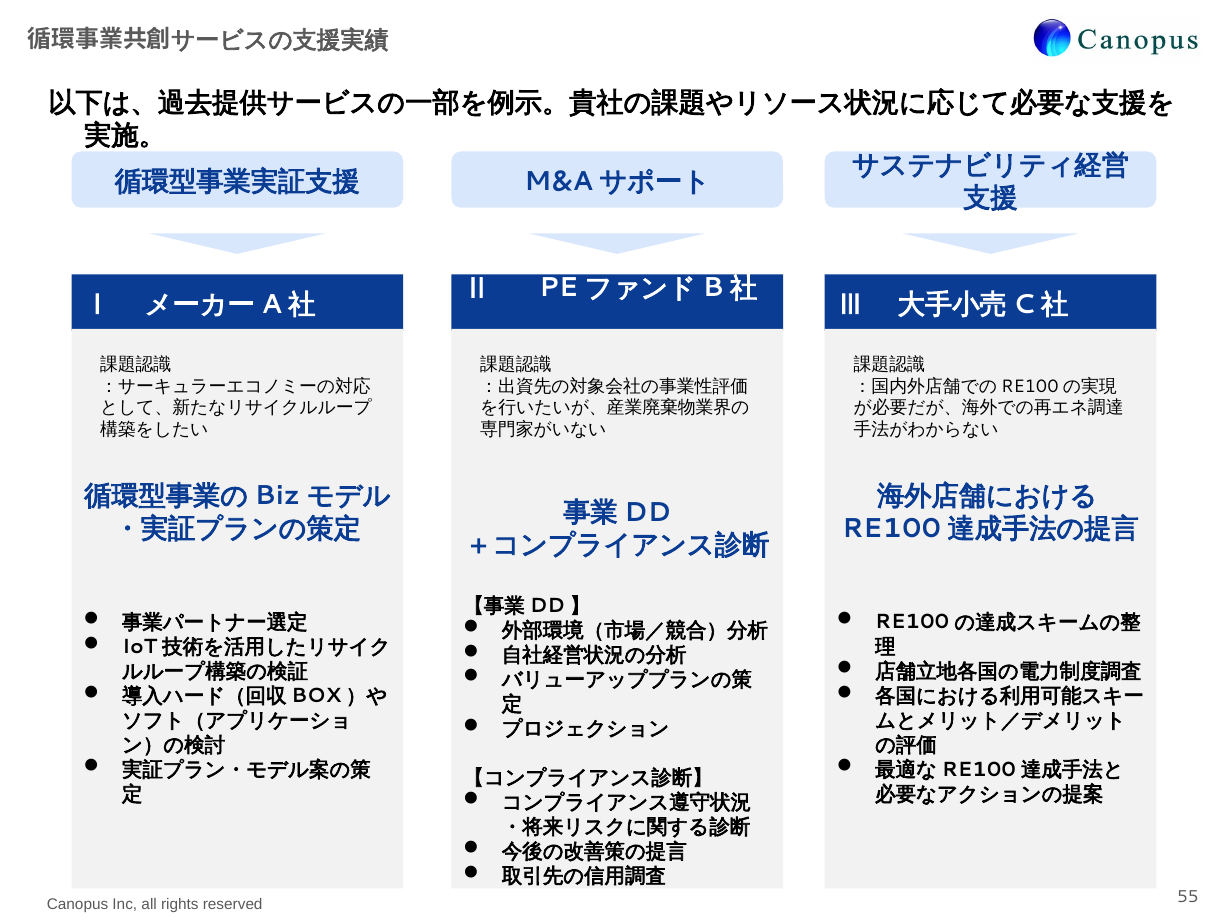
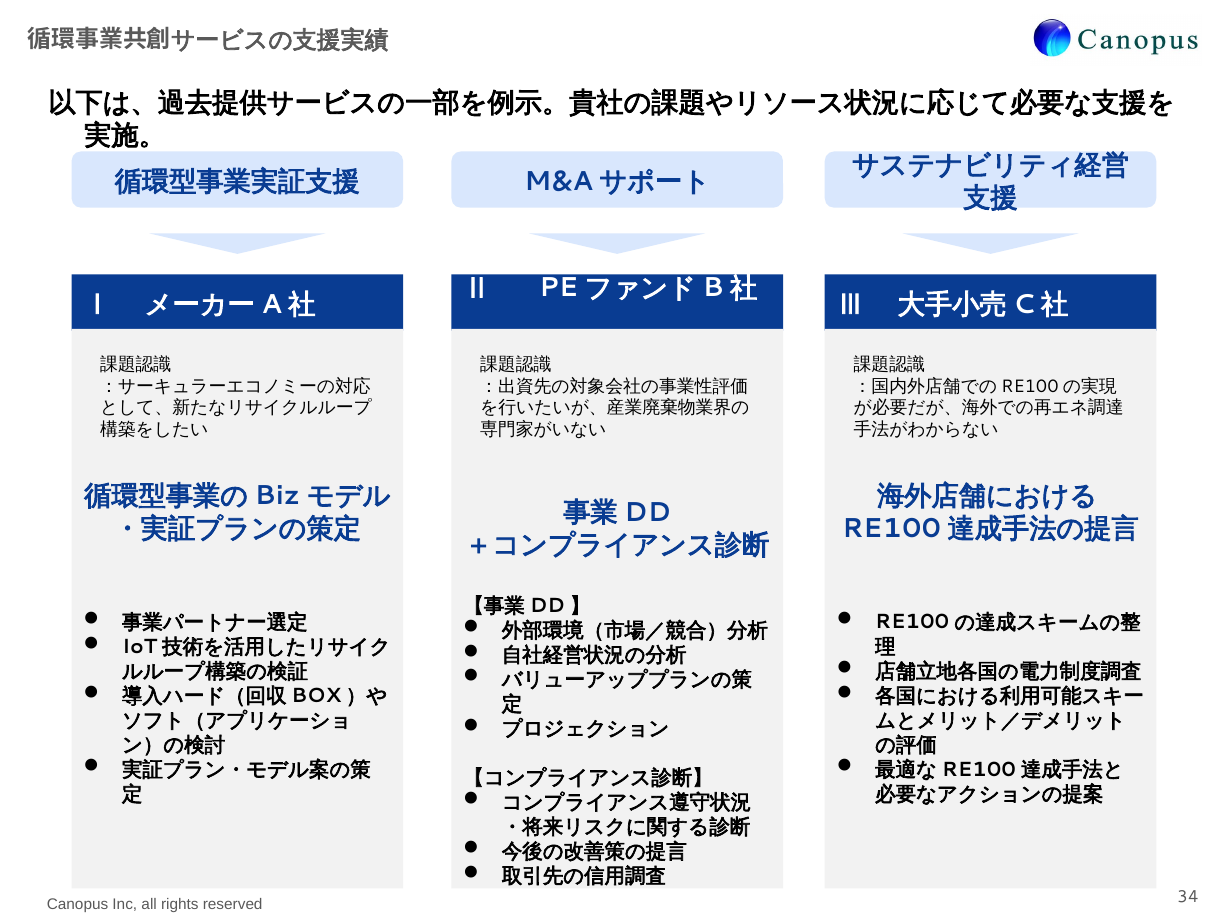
55: 55 -> 34
